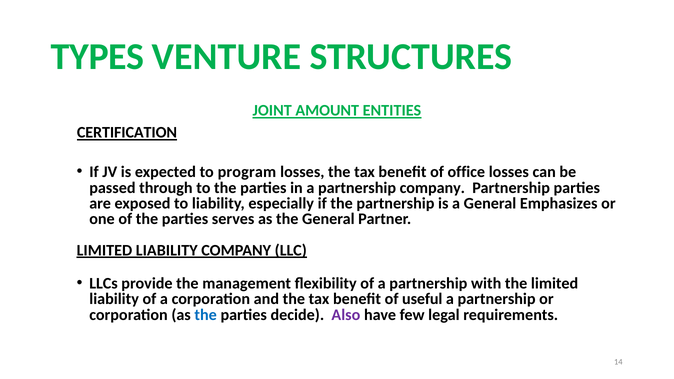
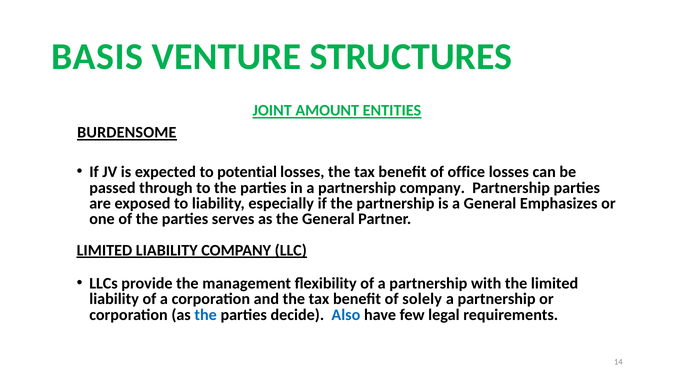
TYPES: TYPES -> BASIS
CERTIFICATION: CERTIFICATION -> BURDENSOME
program: program -> potential
useful: useful -> solely
Also colour: purple -> blue
